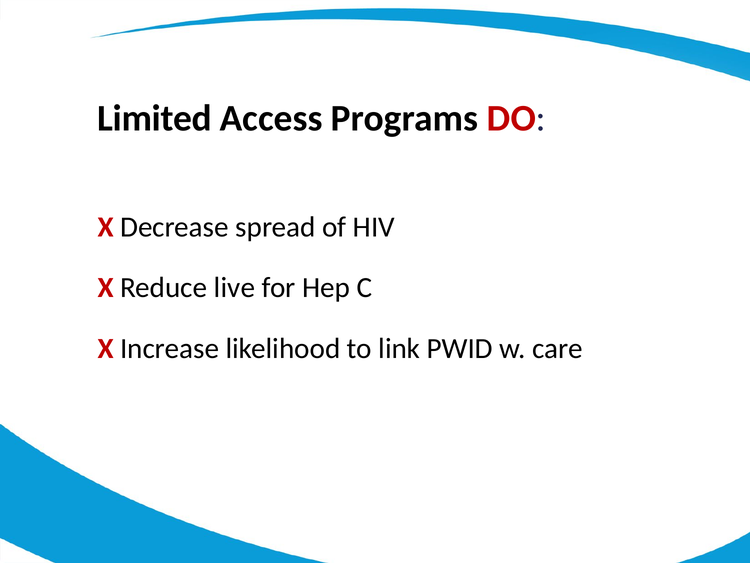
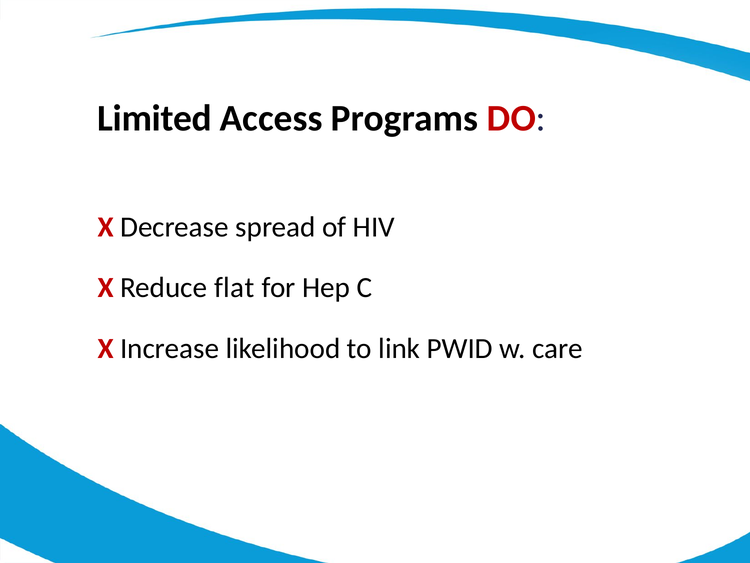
live: live -> flat
